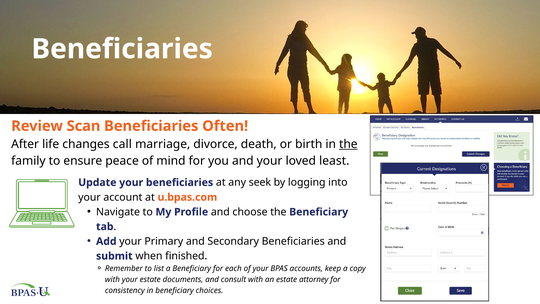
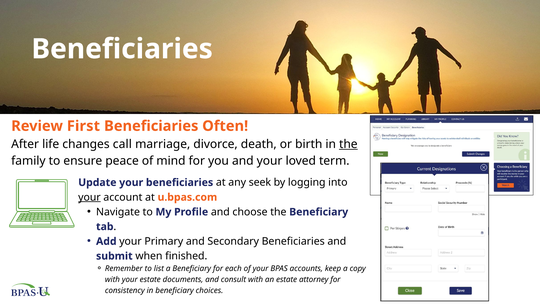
Scan: Scan -> First
least: least -> term
your at (89, 197) underline: none -> present
